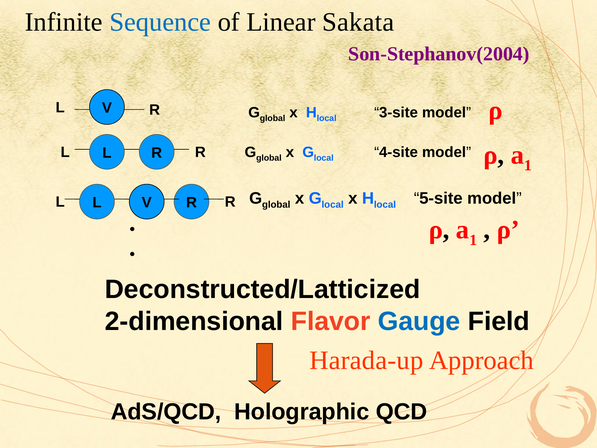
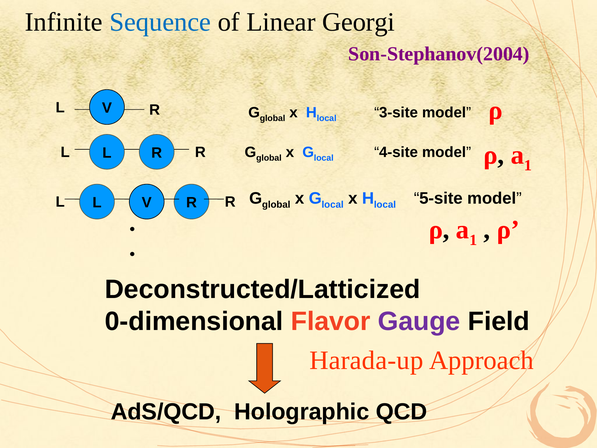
Sakata: Sakata -> Georgi
2-dimensional: 2-dimensional -> 0-dimensional
Gauge colour: blue -> purple
